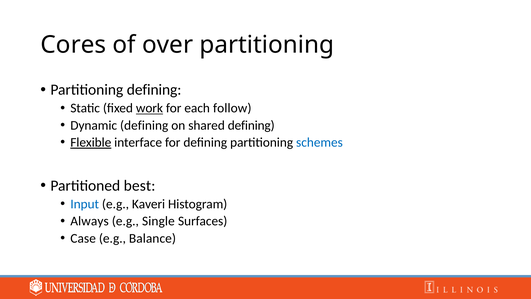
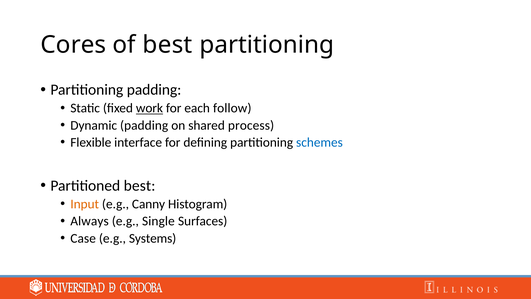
of over: over -> best
Partitioning defining: defining -> padding
Dynamic defining: defining -> padding
shared defining: defining -> process
Flexible underline: present -> none
Input colour: blue -> orange
Kaveri: Kaveri -> Canny
Balance: Balance -> Systems
